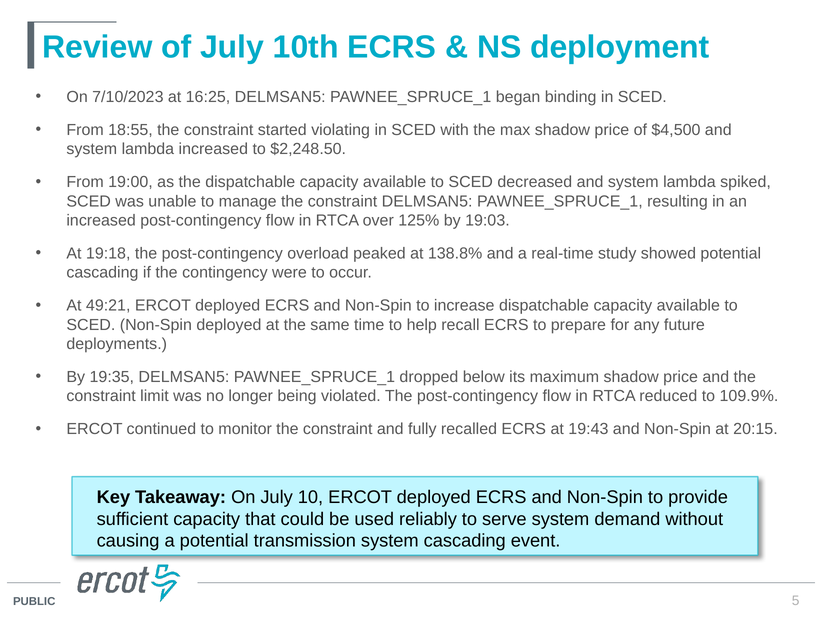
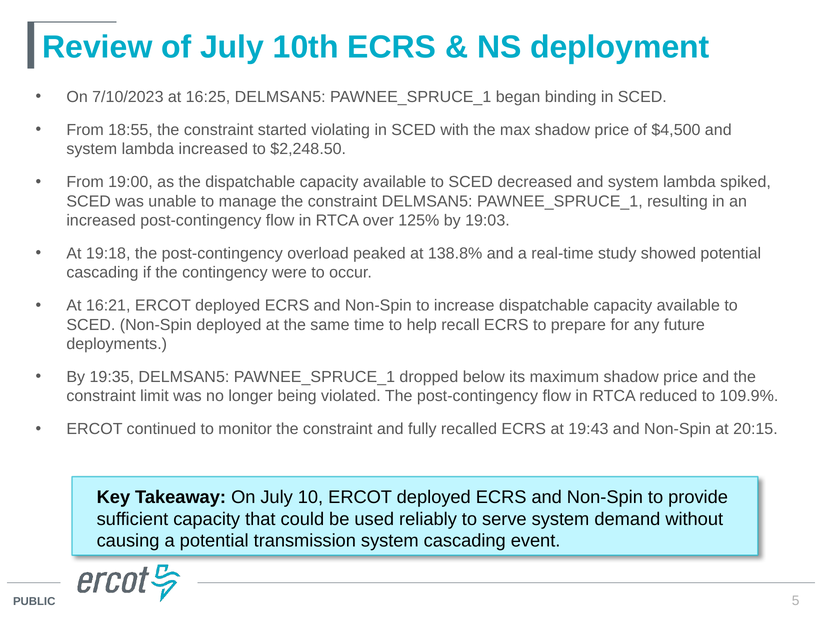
49:21: 49:21 -> 16:21
